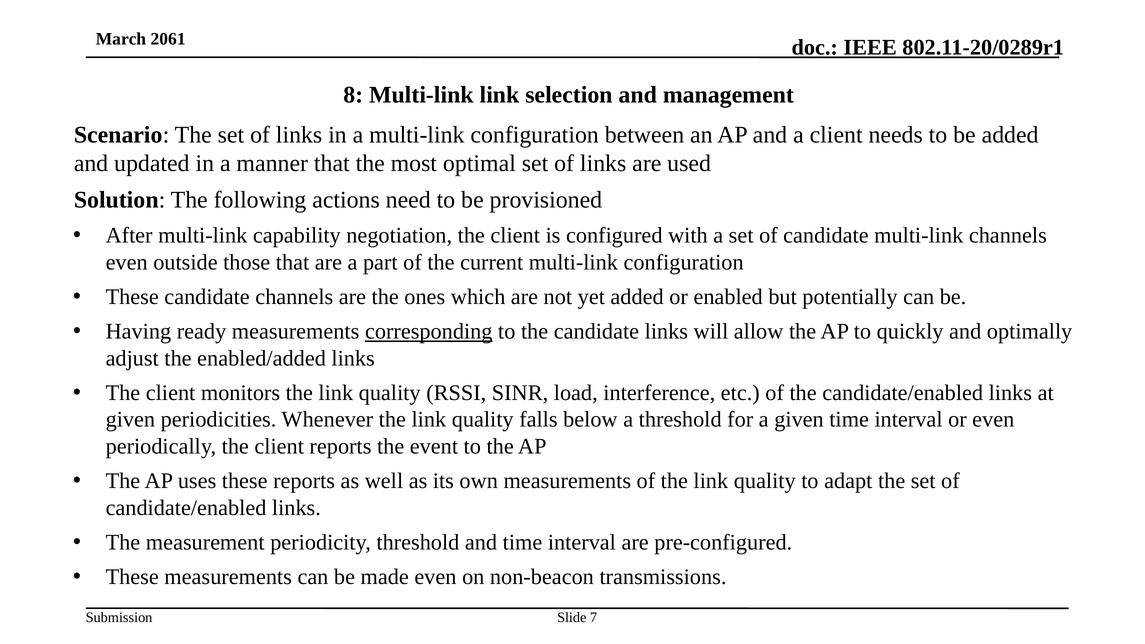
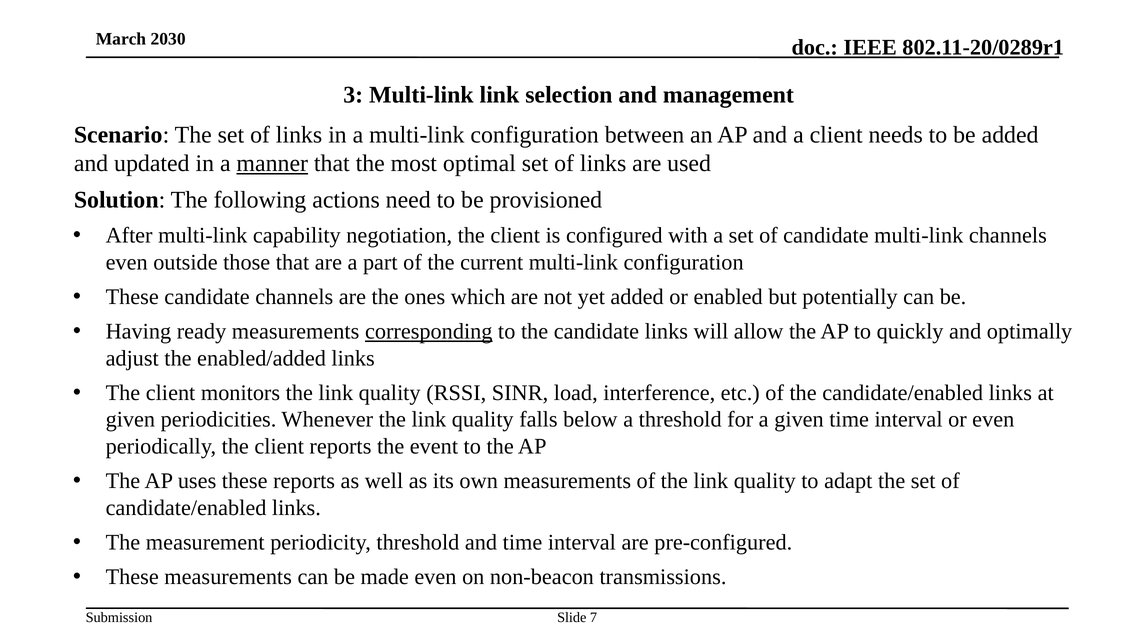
2061: 2061 -> 2030
8: 8 -> 3
manner underline: none -> present
